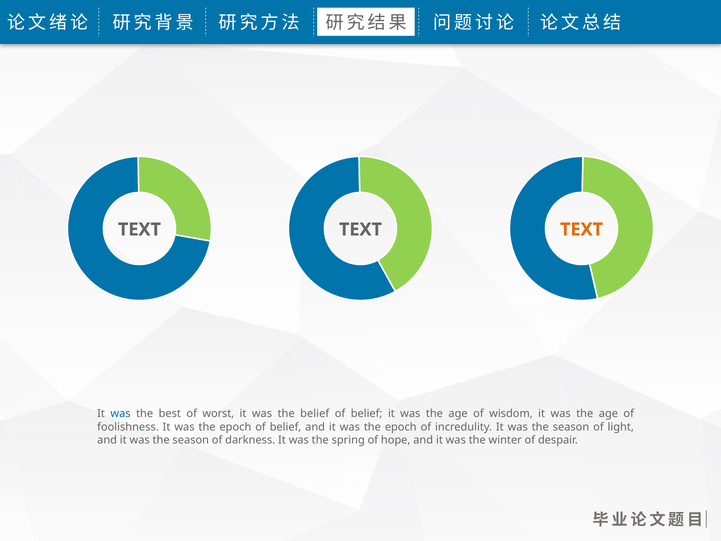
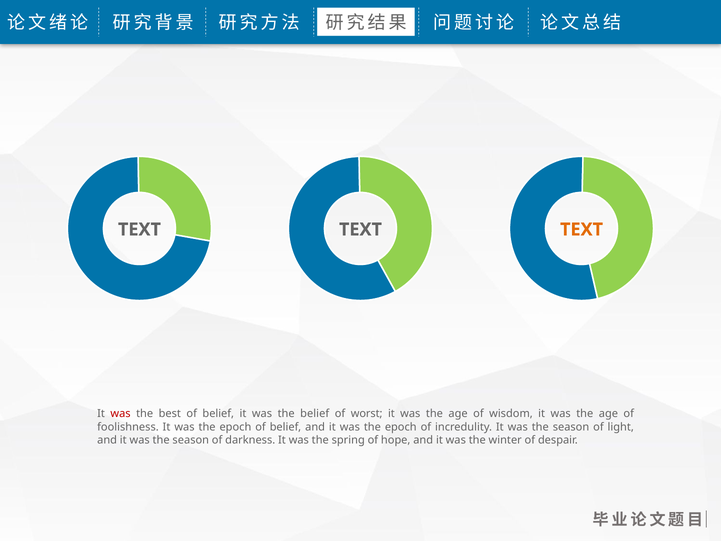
was at (121, 413) colour: blue -> red
best of worst: worst -> belief
belief at (367, 413): belief -> worst
